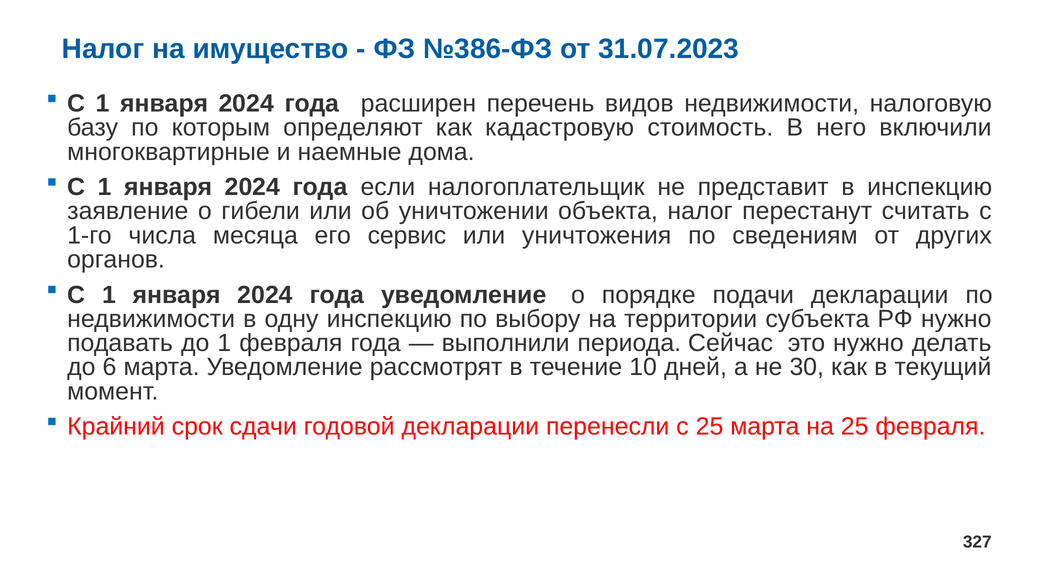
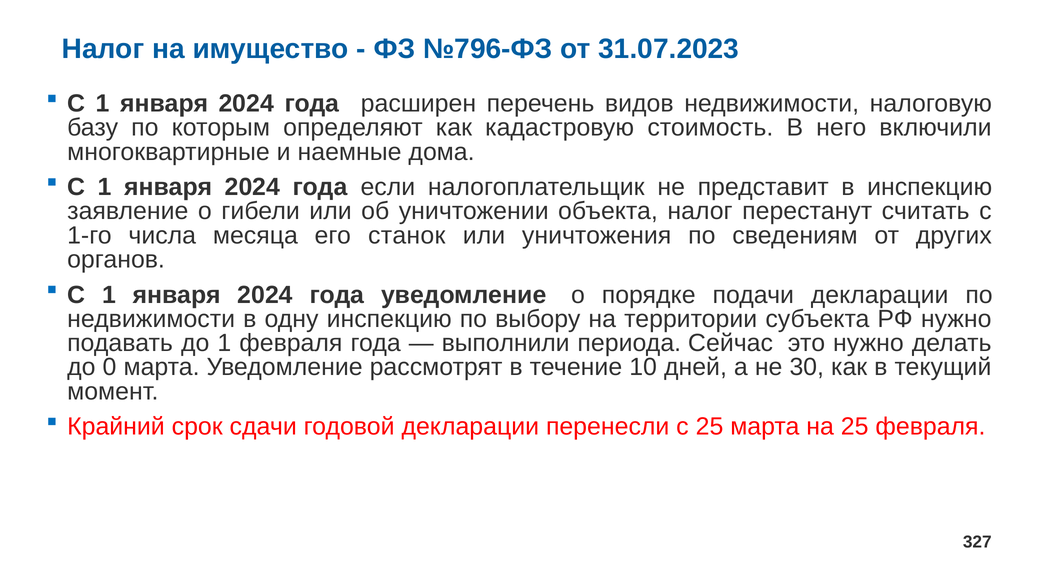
№386-ФЗ: №386-ФЗ -> №796-ФЗ
сервис: сервис -> станок
6: 6 -> 0
